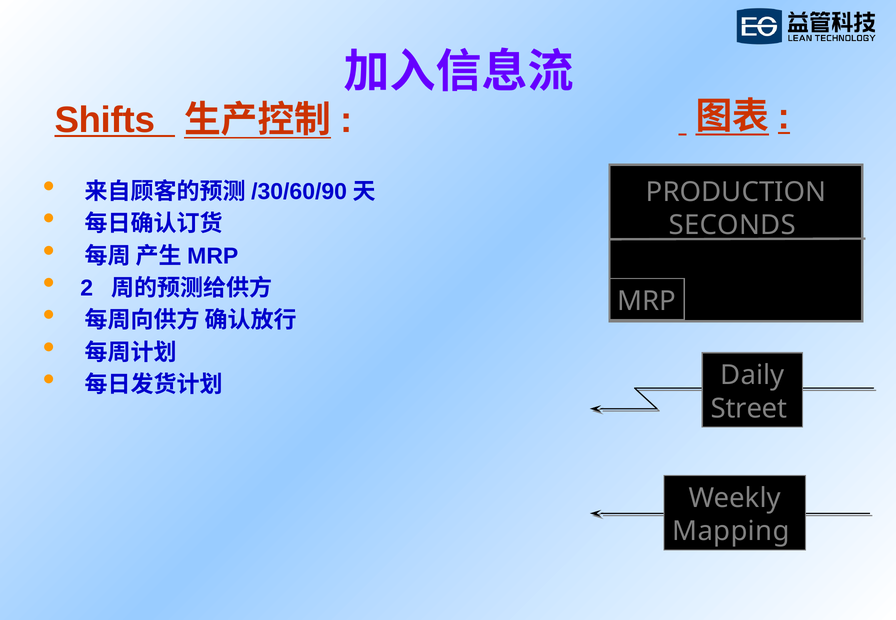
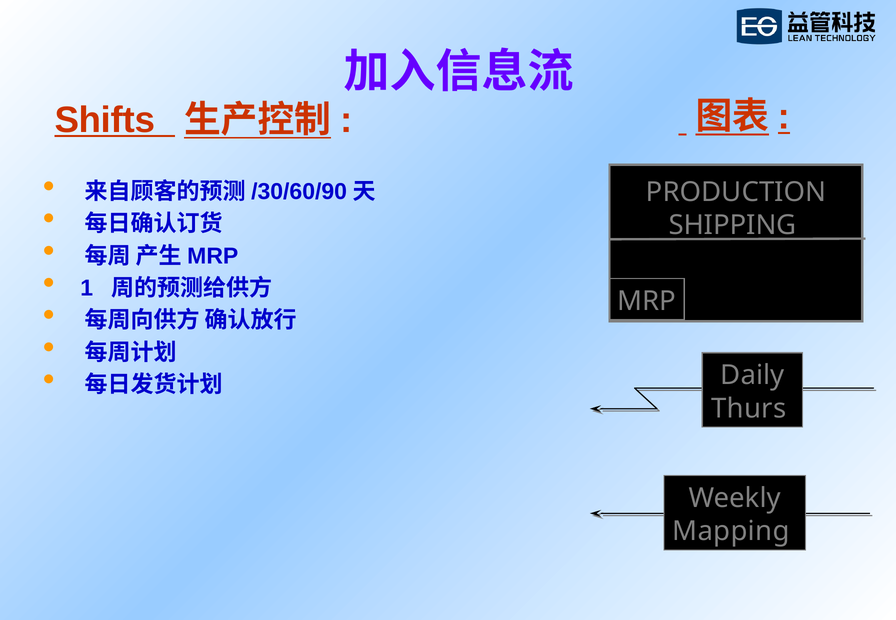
SECONDS: SECONDS -> SHIPPING
2: 2 -> 1
Street: Street -> Thurs
